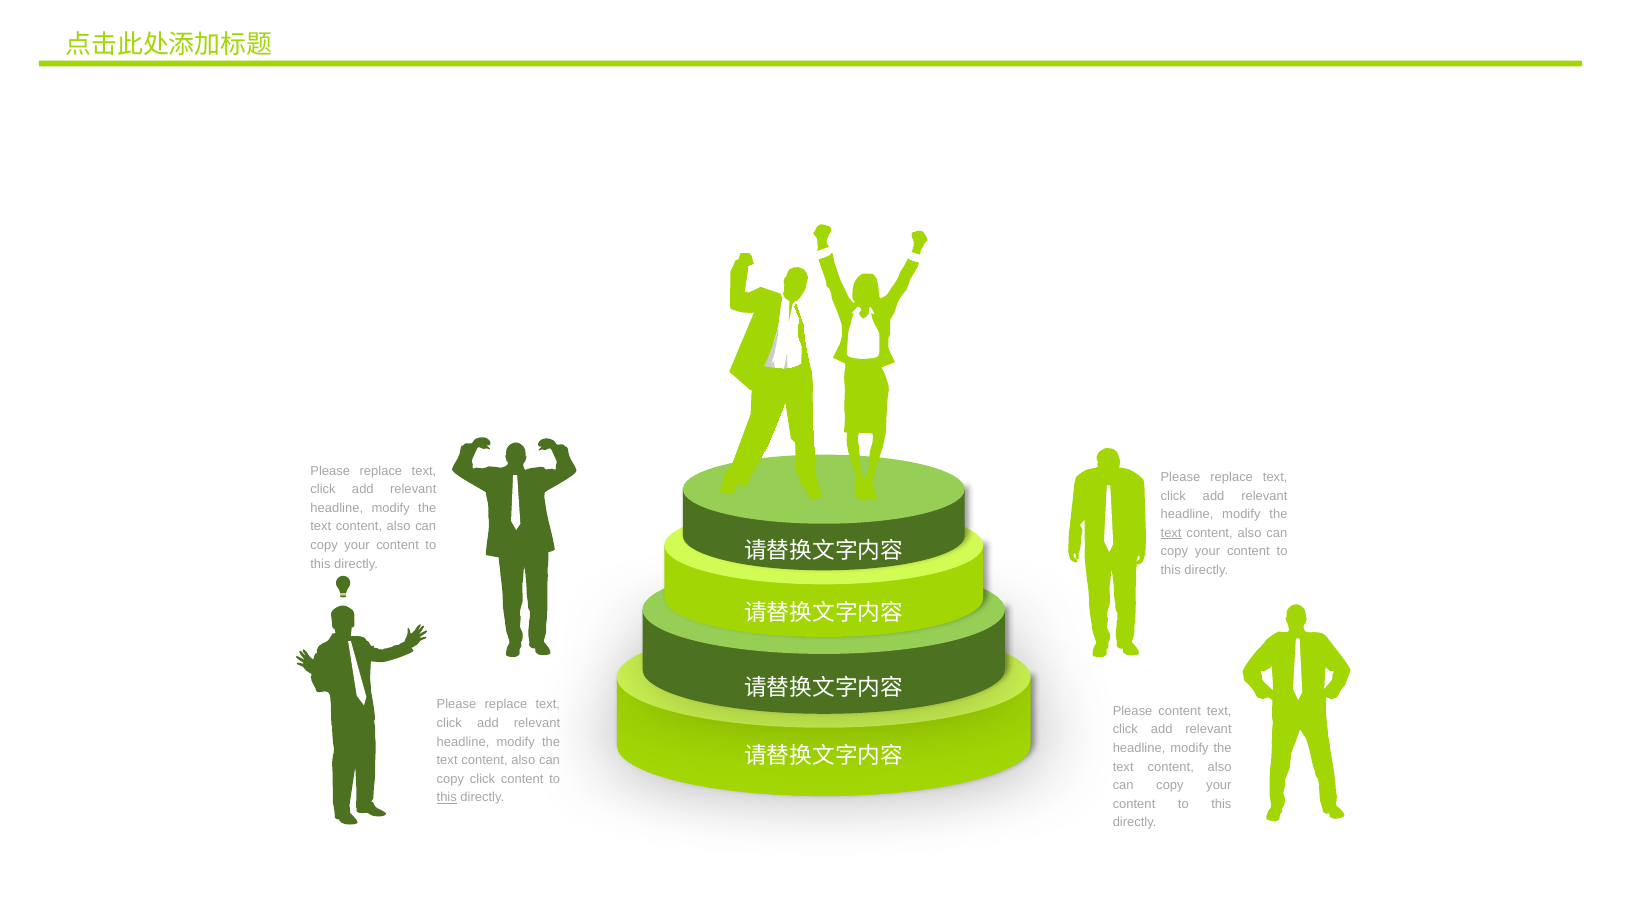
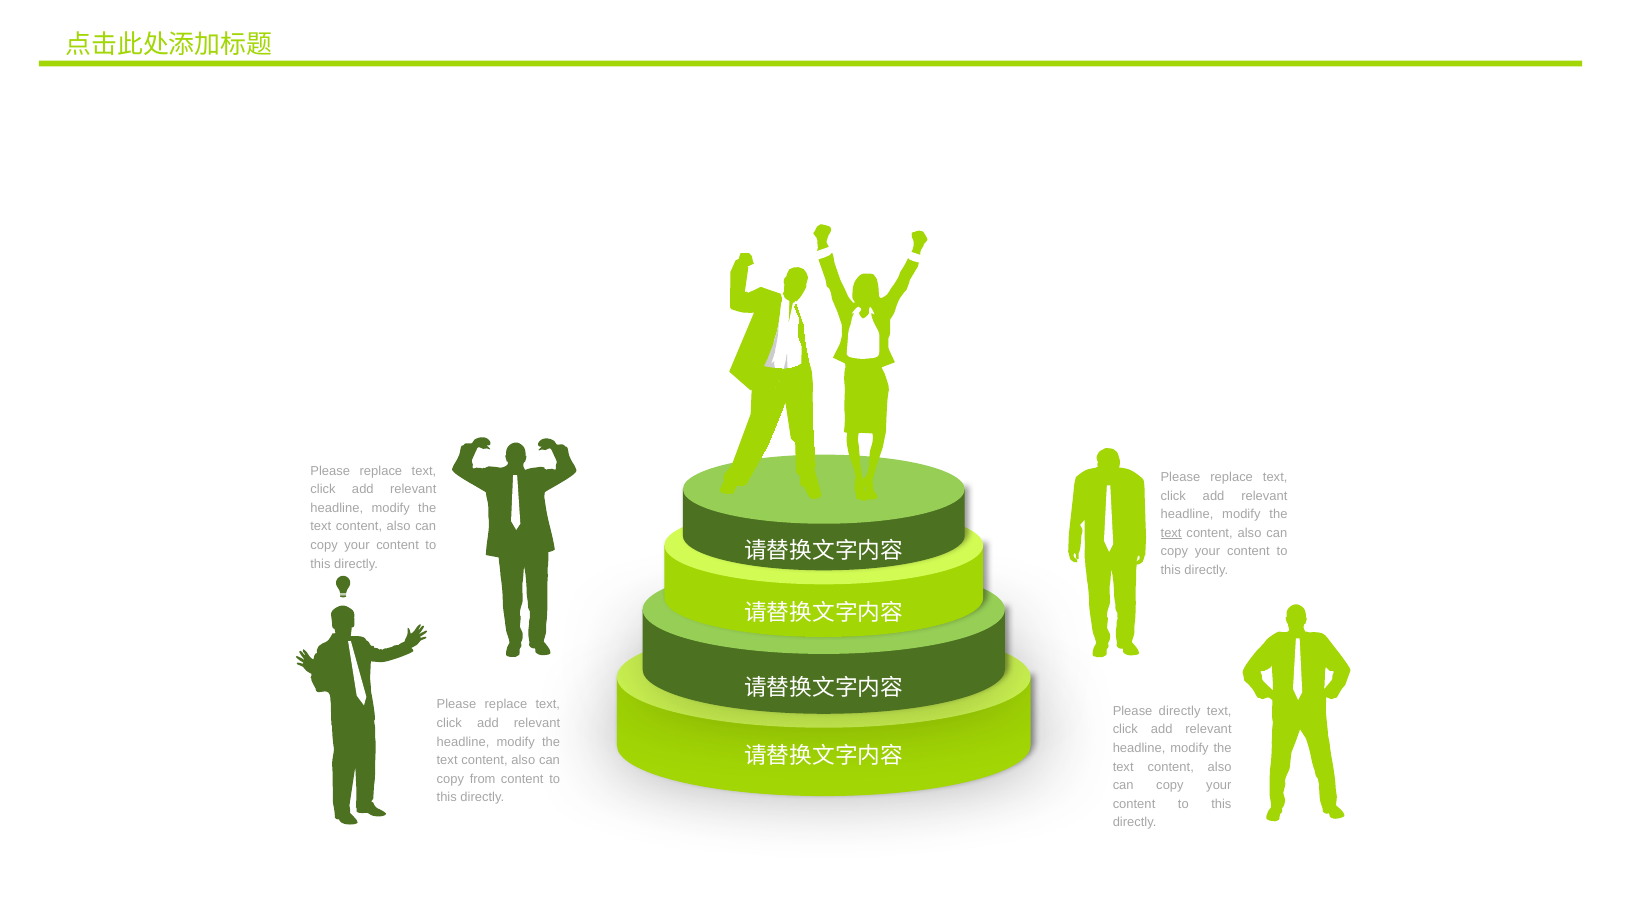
Please content: content -> directly
copy click: click -> from
this at (447, 797) underline: present -> none
